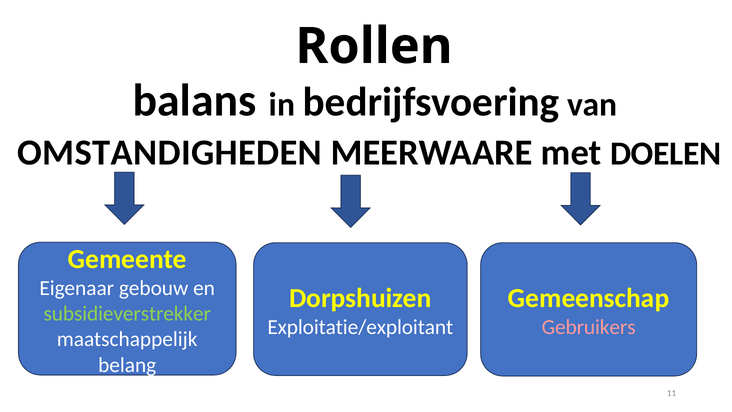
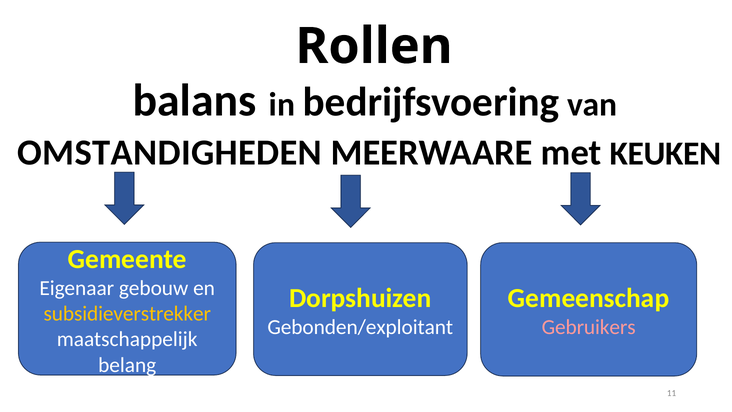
DOELEN: DOELEN -> KEUKEN
subsidieverstrekker colour: light green -> yellow
Exploitatie/exploitant: Exploitatie/exploitant -> Gebonden/exploitant
